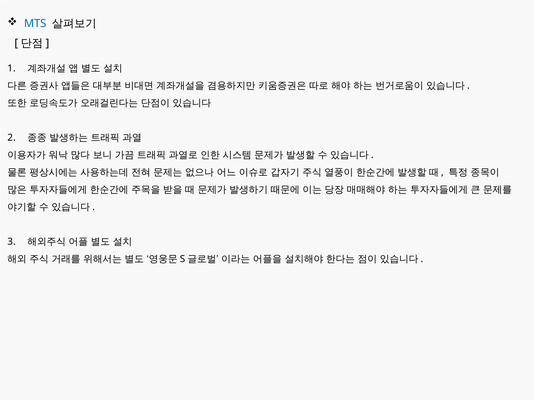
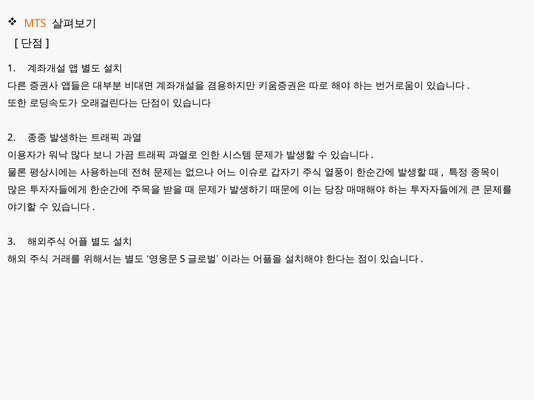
MTS colour: blue -> orange
